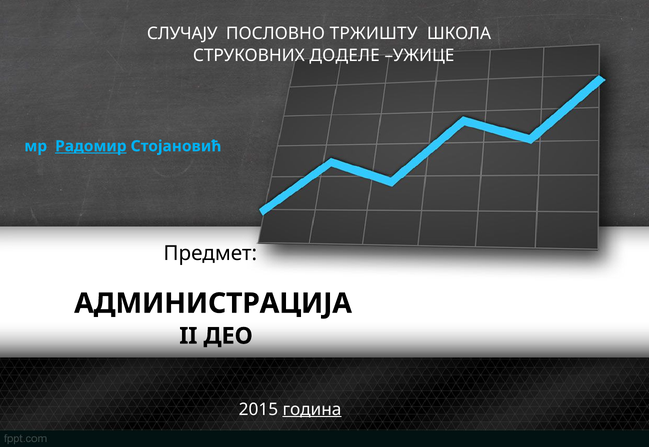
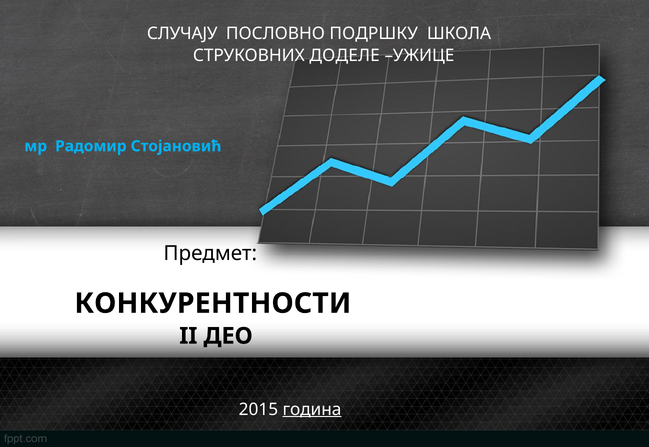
ТРЖИШТУ: ТРЖИШТУ -> ПОДРШКУ
Радомир underline: present -> none
АДМИНИСТРАЦИЈА: АДМИНИСТРАЦИЈА -> КОНКУРЕНТНОСТИ
